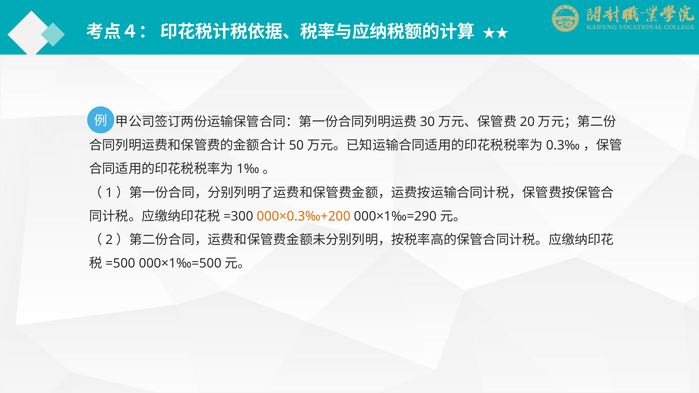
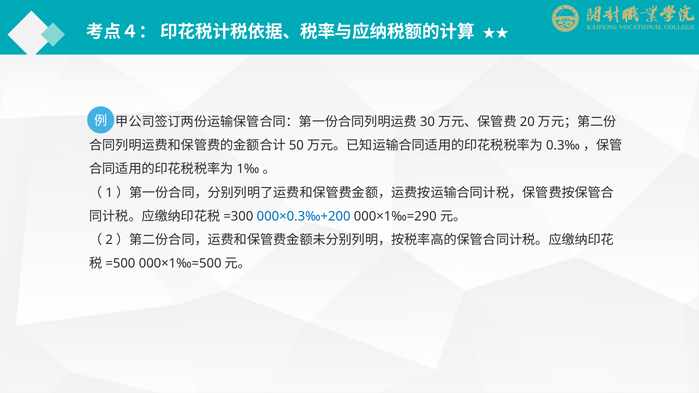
000×0.3‰+200 colour: orange -> blue
